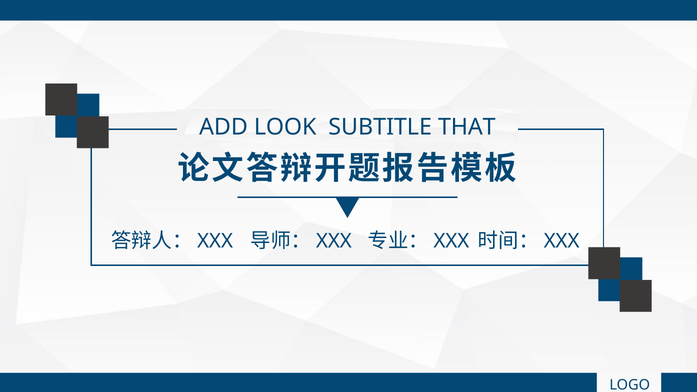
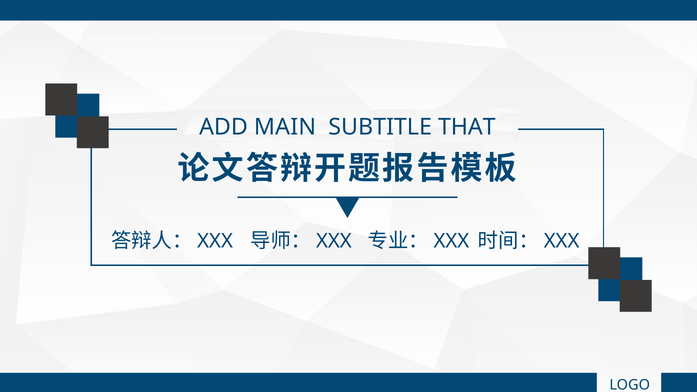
LOOK: LOOK -> MAIN
